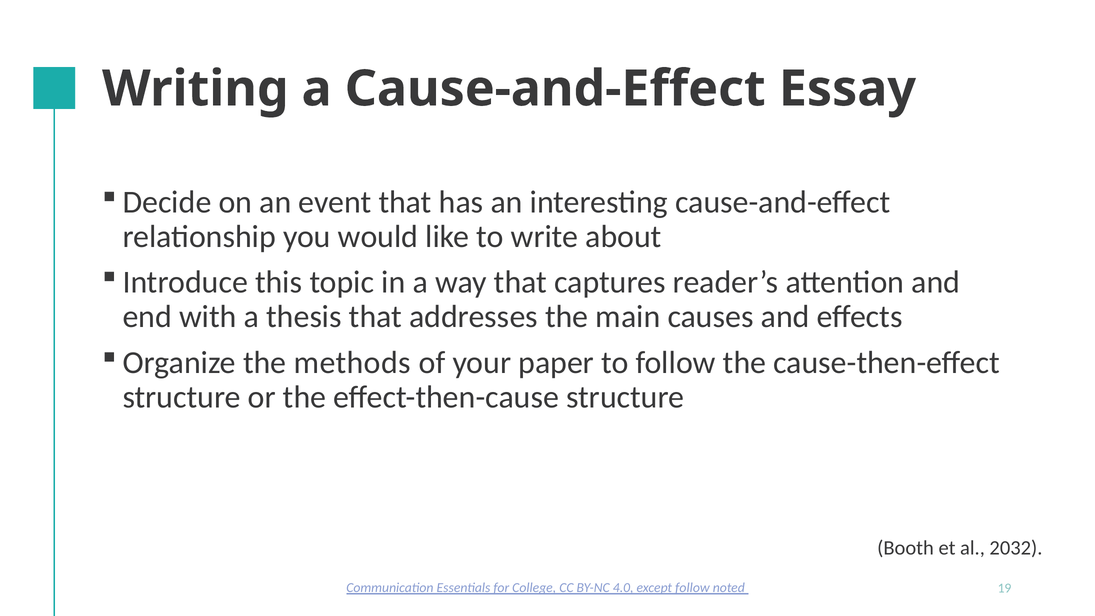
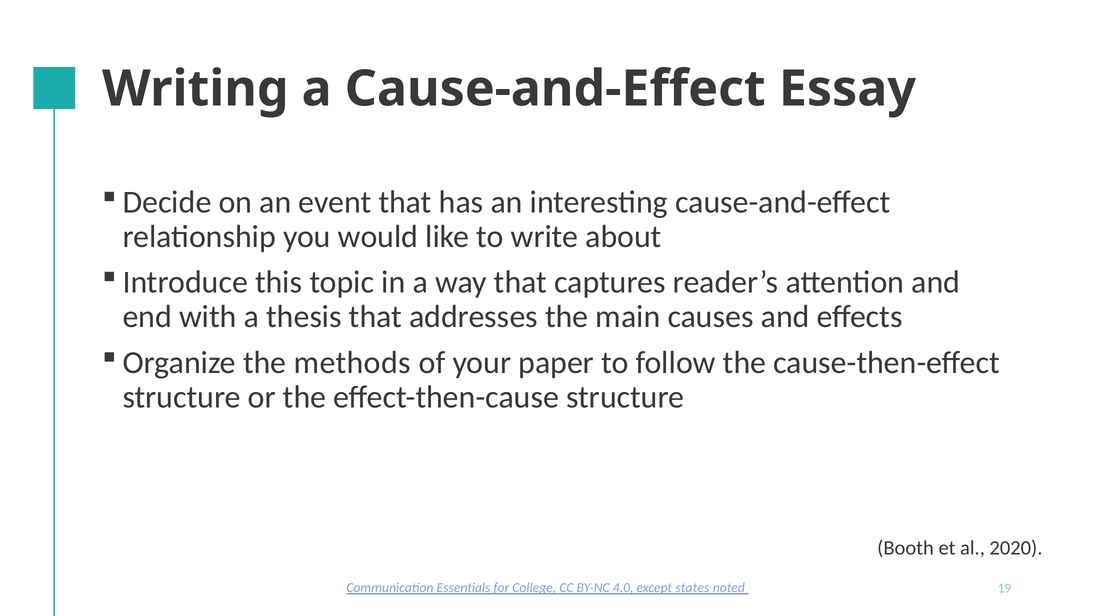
2032: 2032 -> 2020
except follow: follow -> states
